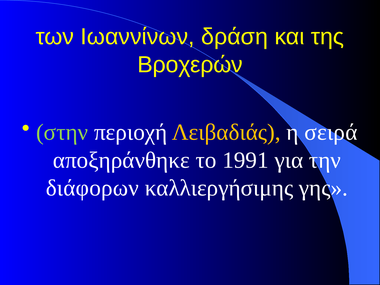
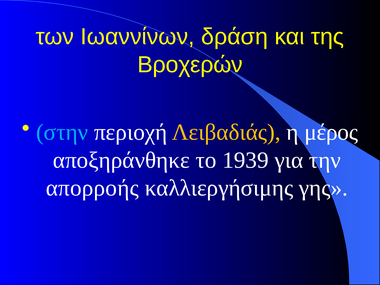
στην colour: light green -> light blue
σειρά: σειρά -> μέρος
1991: 1991 -> 1939
διάφορων: διάφορων -> απορροής
